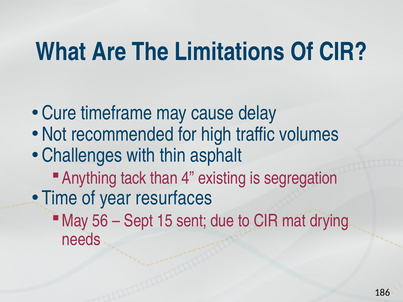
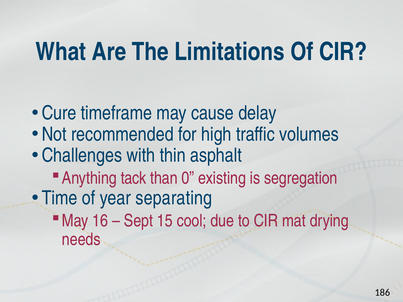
4: 4 -> 0
resurfaces: resurfaces -> separating
56: 56 -> 16
sent: sent -> cool
